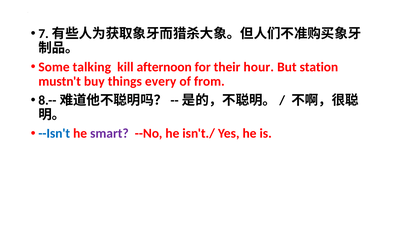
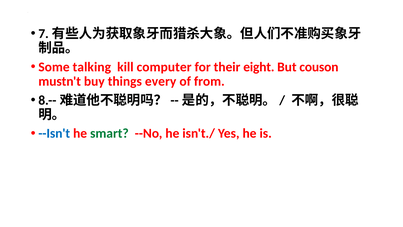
afternoon: afternoon -> computer
hour: hour -> eight
station: station -> couson
smart colour: purple -> green
